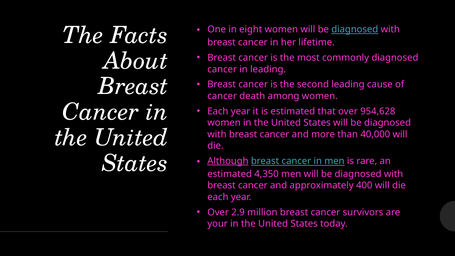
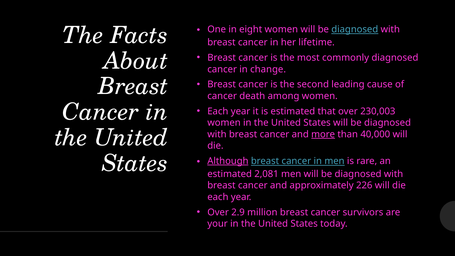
in leading: leading -> change
954,628: 954,628 -> 230,003
more underline: none -> present
4,350: 4,350 -> 2,081
400: 400 -> 226
